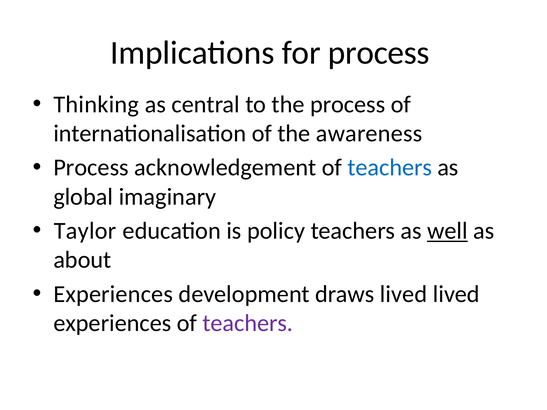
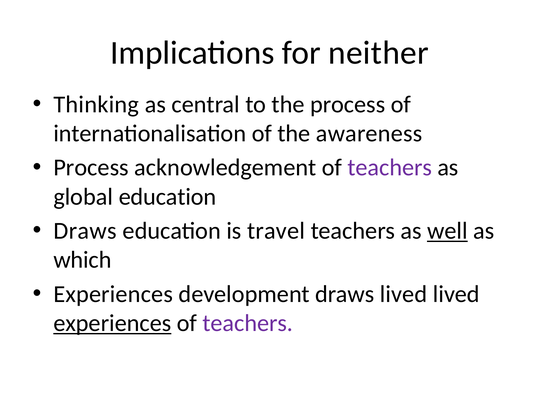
for process: process -> neither
teachers at (390, 168) colour: blue -> purple
global imaginary: imaginary -> education
Taylor at (85, 231): Taylor -> Draws
policy: policy -> travel
about: about -> which
experiences at (112, 323) underline: none -> present
